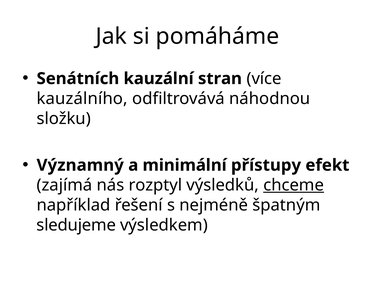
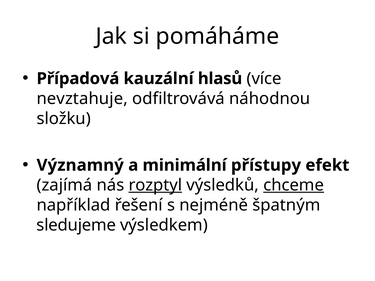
Senátních: Senátních -> Případová
stran: stran -> hlasů
kauzálního: kauzálního -> nevztahuje
rozptyl underline: none -> present
